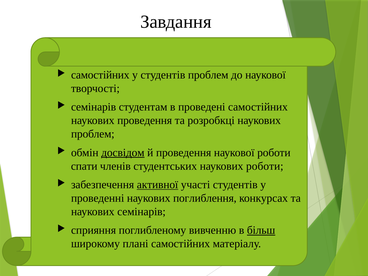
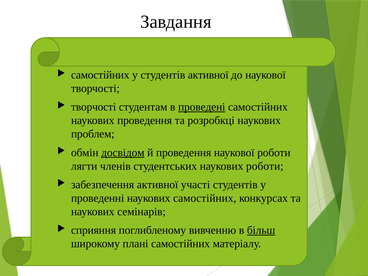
студентів проблем: проблем -> активної
семінарів at (94, 107): семінарів -> творчості
проведені underline: none -> present
спати: спати -> лягти
активної at (158, 185) underline: present -> none
наукових поглиблення: поглиблення -> самостійних
